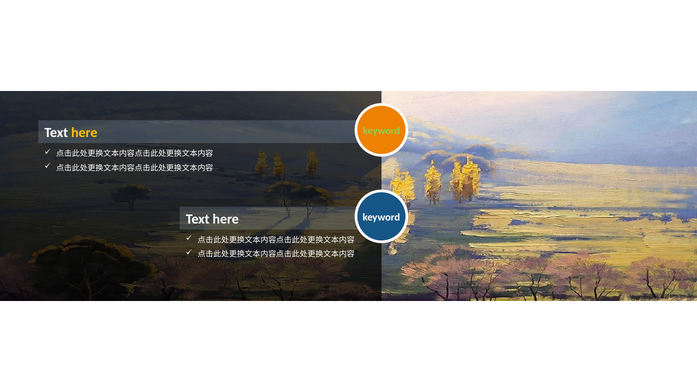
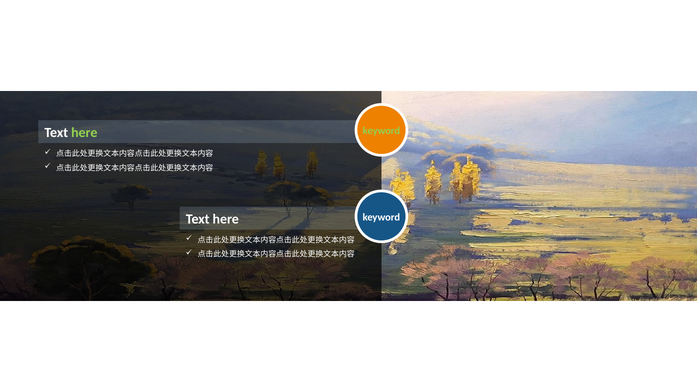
here at (84, 133) colour: yellow -> light green
